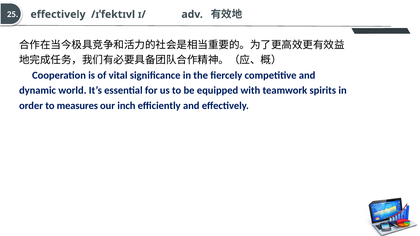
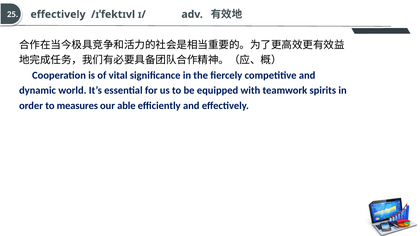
inch: inch -> able
